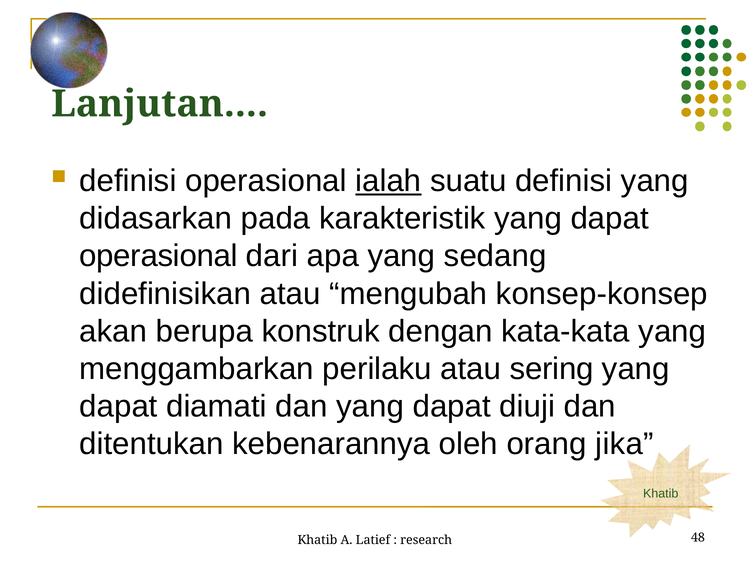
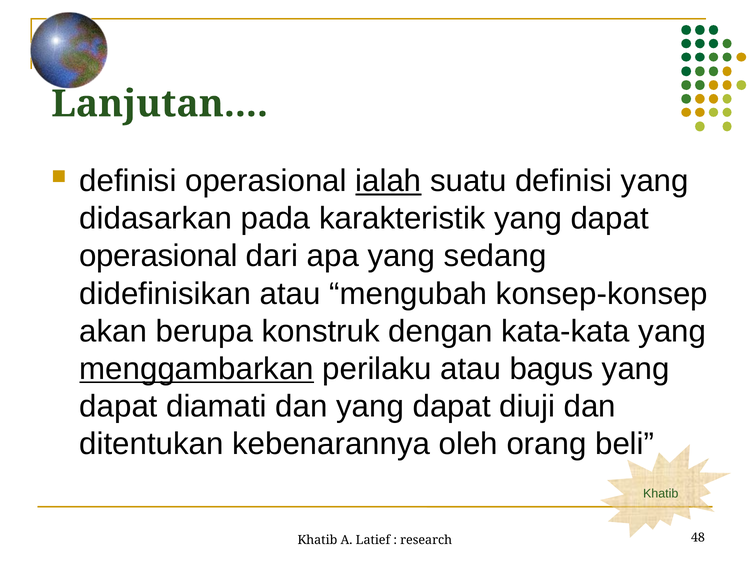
menggambarkan underline: none -> present
sering: sering -> bagus
jika: jika -> beli
